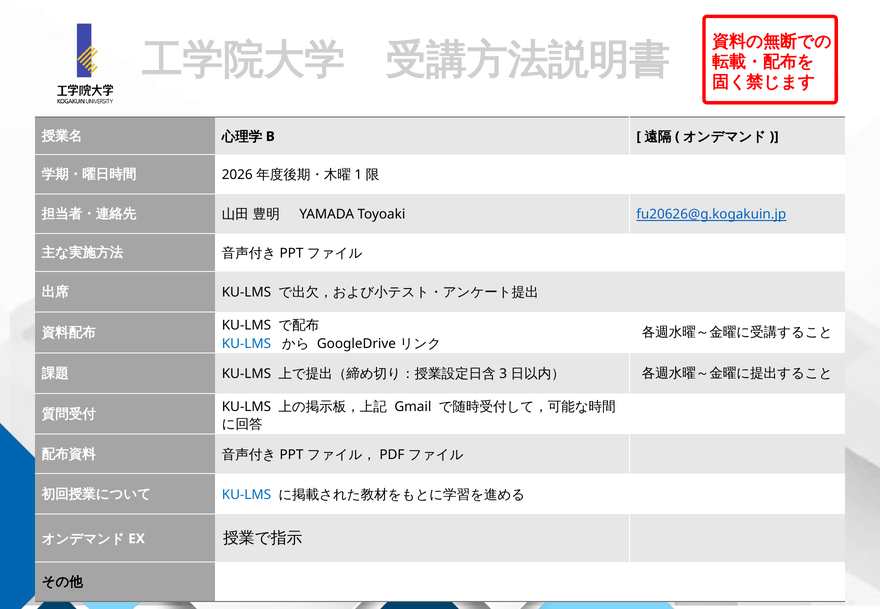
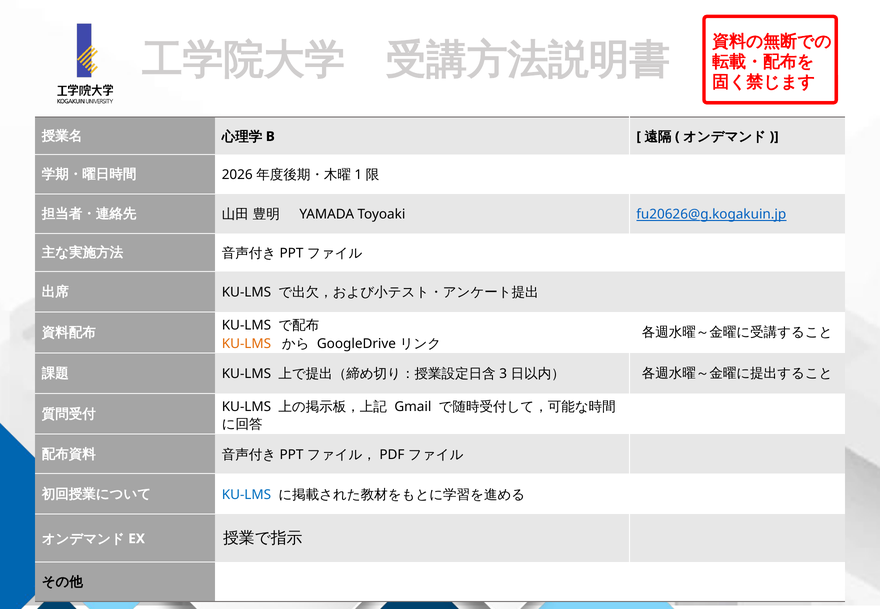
KU-LMS at (246, 344) colour: blue -> orange
